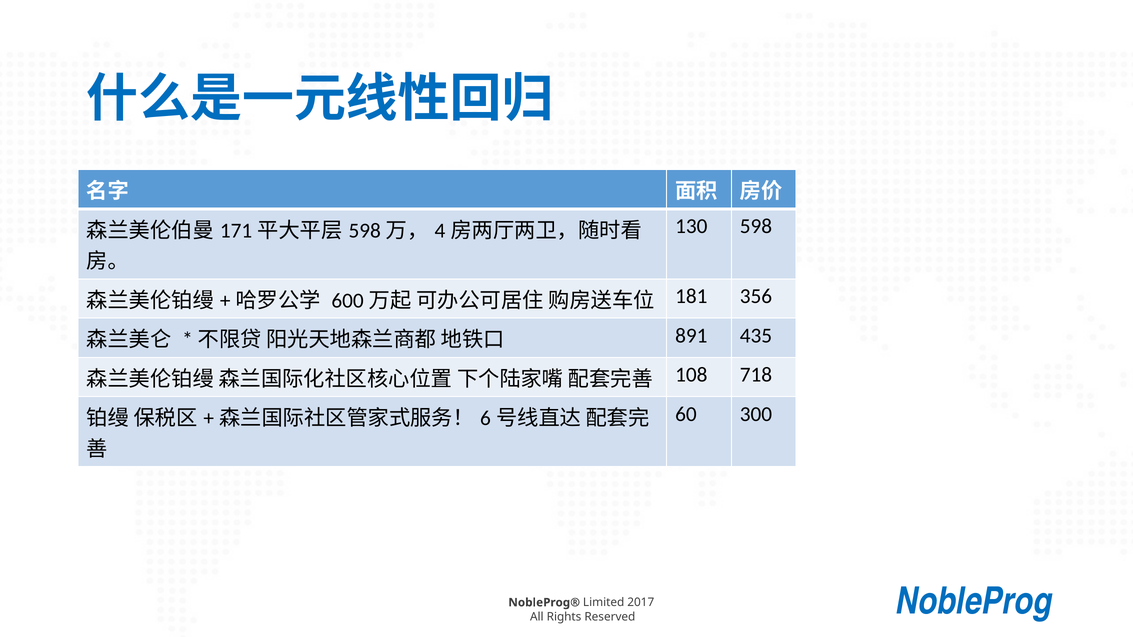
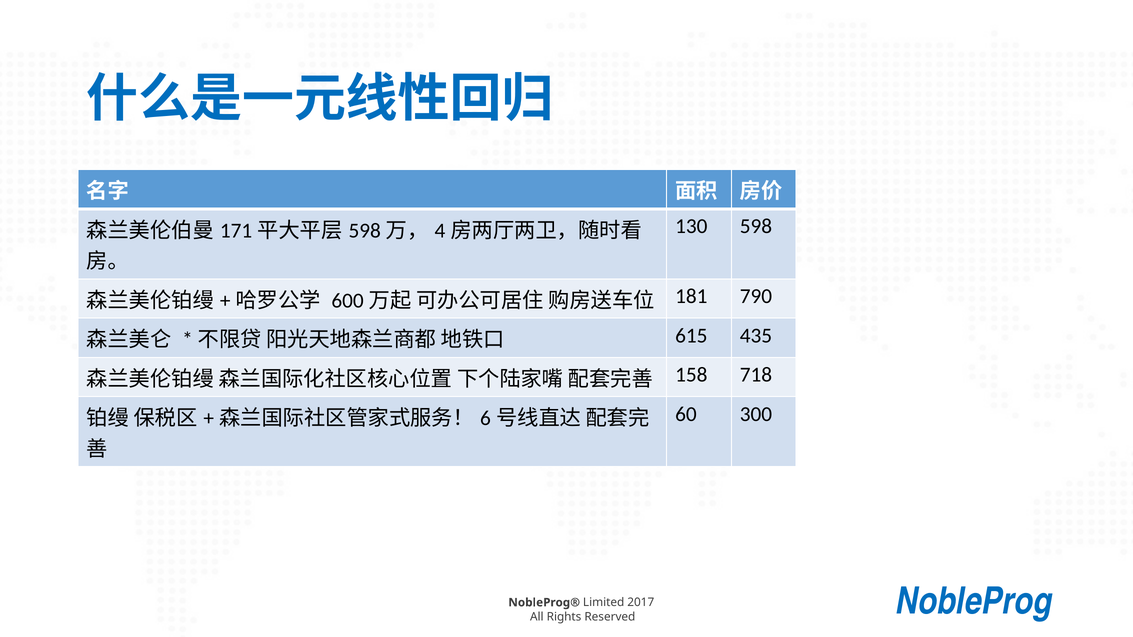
356: 356 -> 790
891: 891 -> 615
108: 108 -> 158
